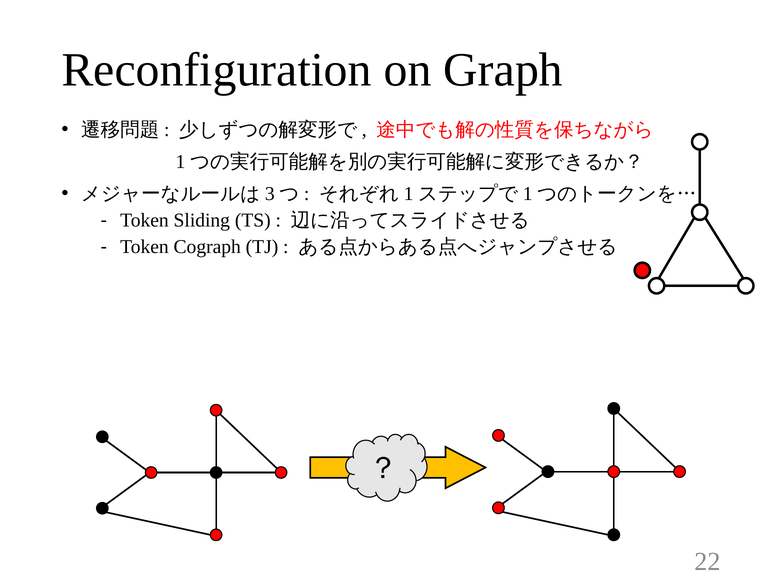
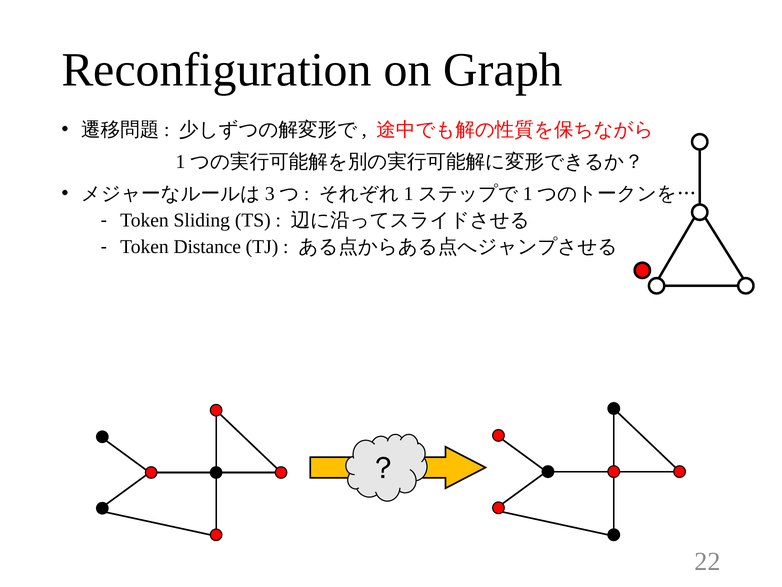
Cograph: Cograph -> Distance
